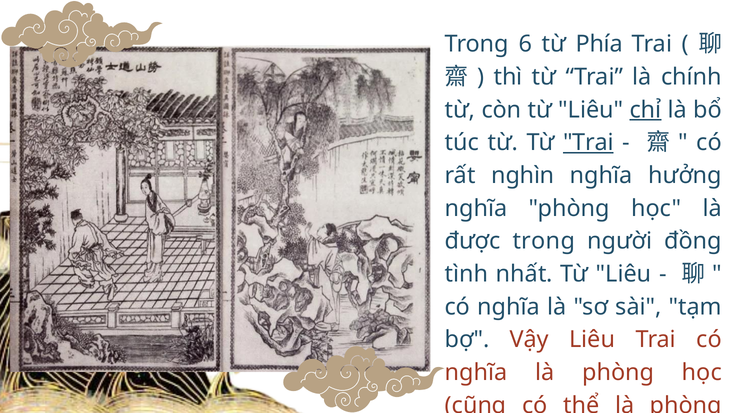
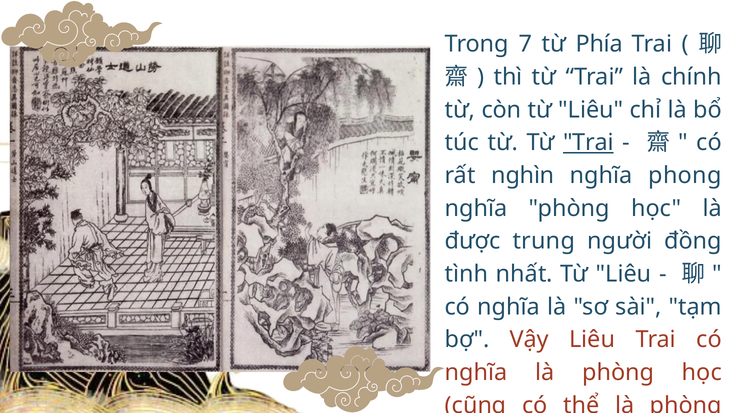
6: 6 -> 7
chỉ underline: present -> none
hưởng: hưởng -> phong
được trong: trong -> trung
